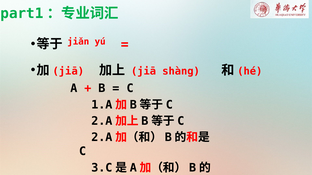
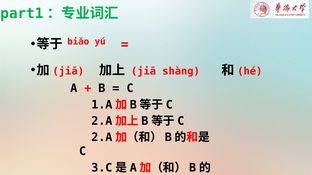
jiǎn: jiǎn -> biǎo
